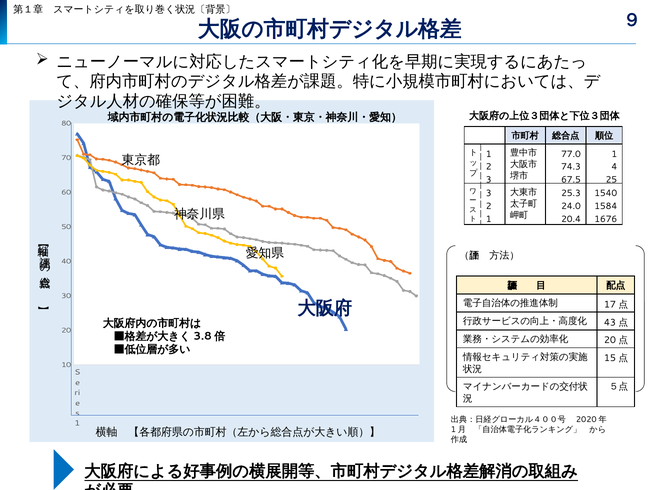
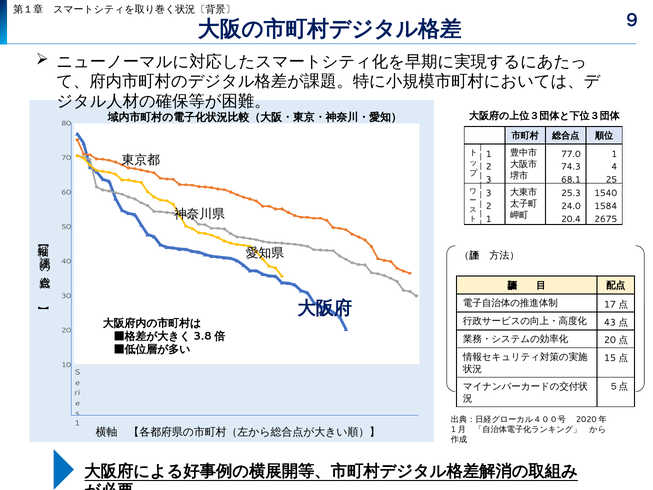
67.5: 67.5 -> 68.1
1676: 1676 -> 2675
